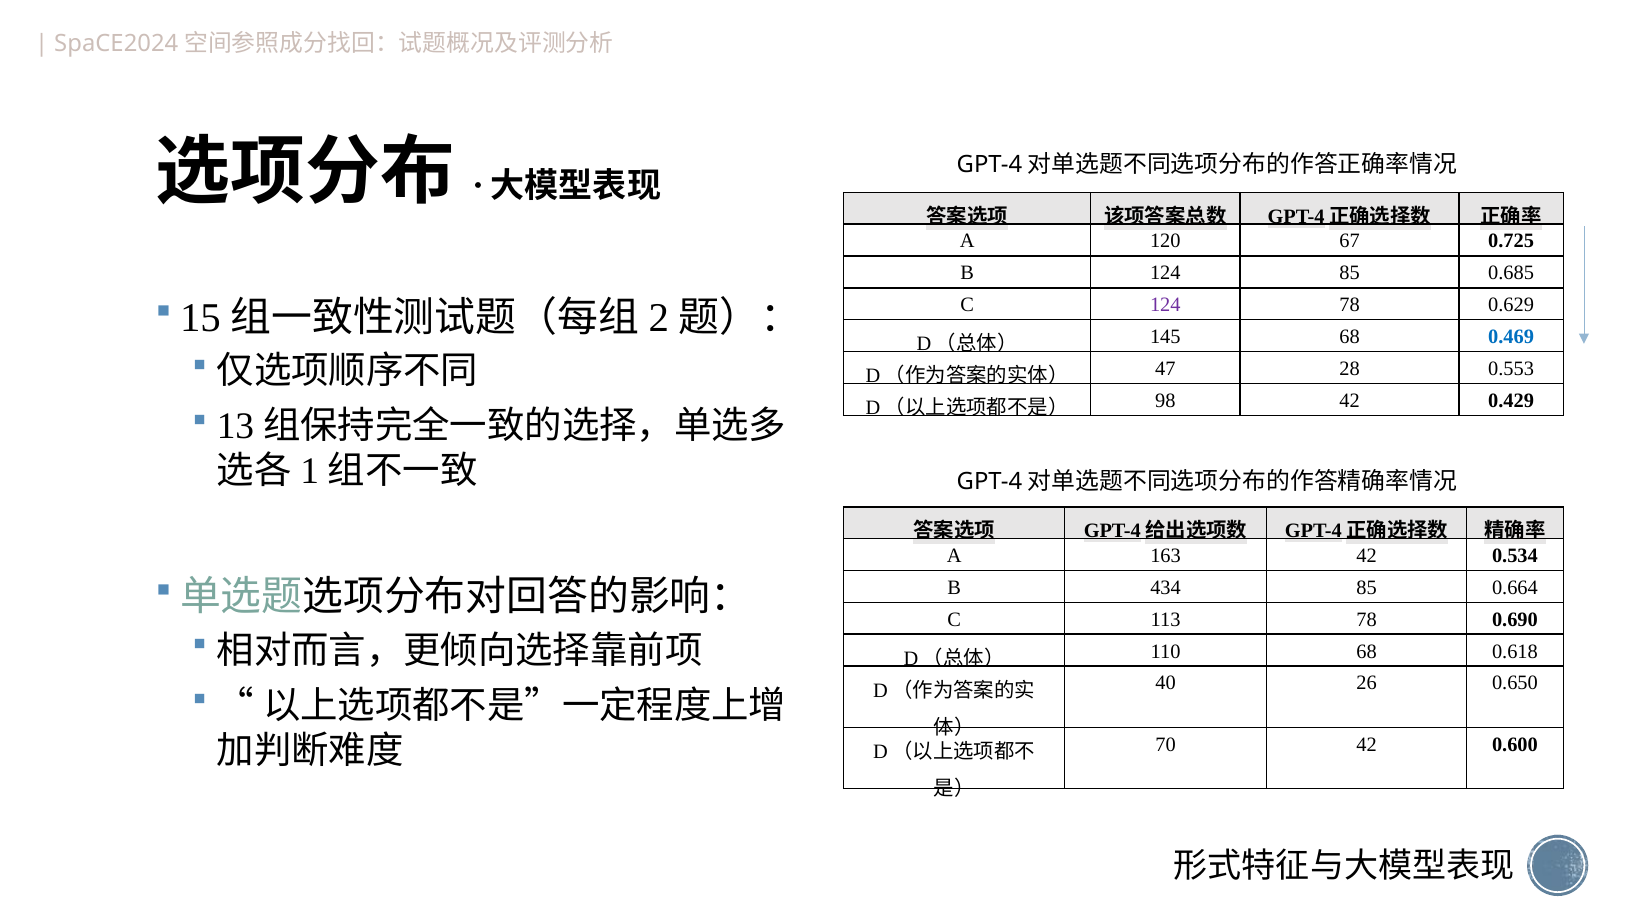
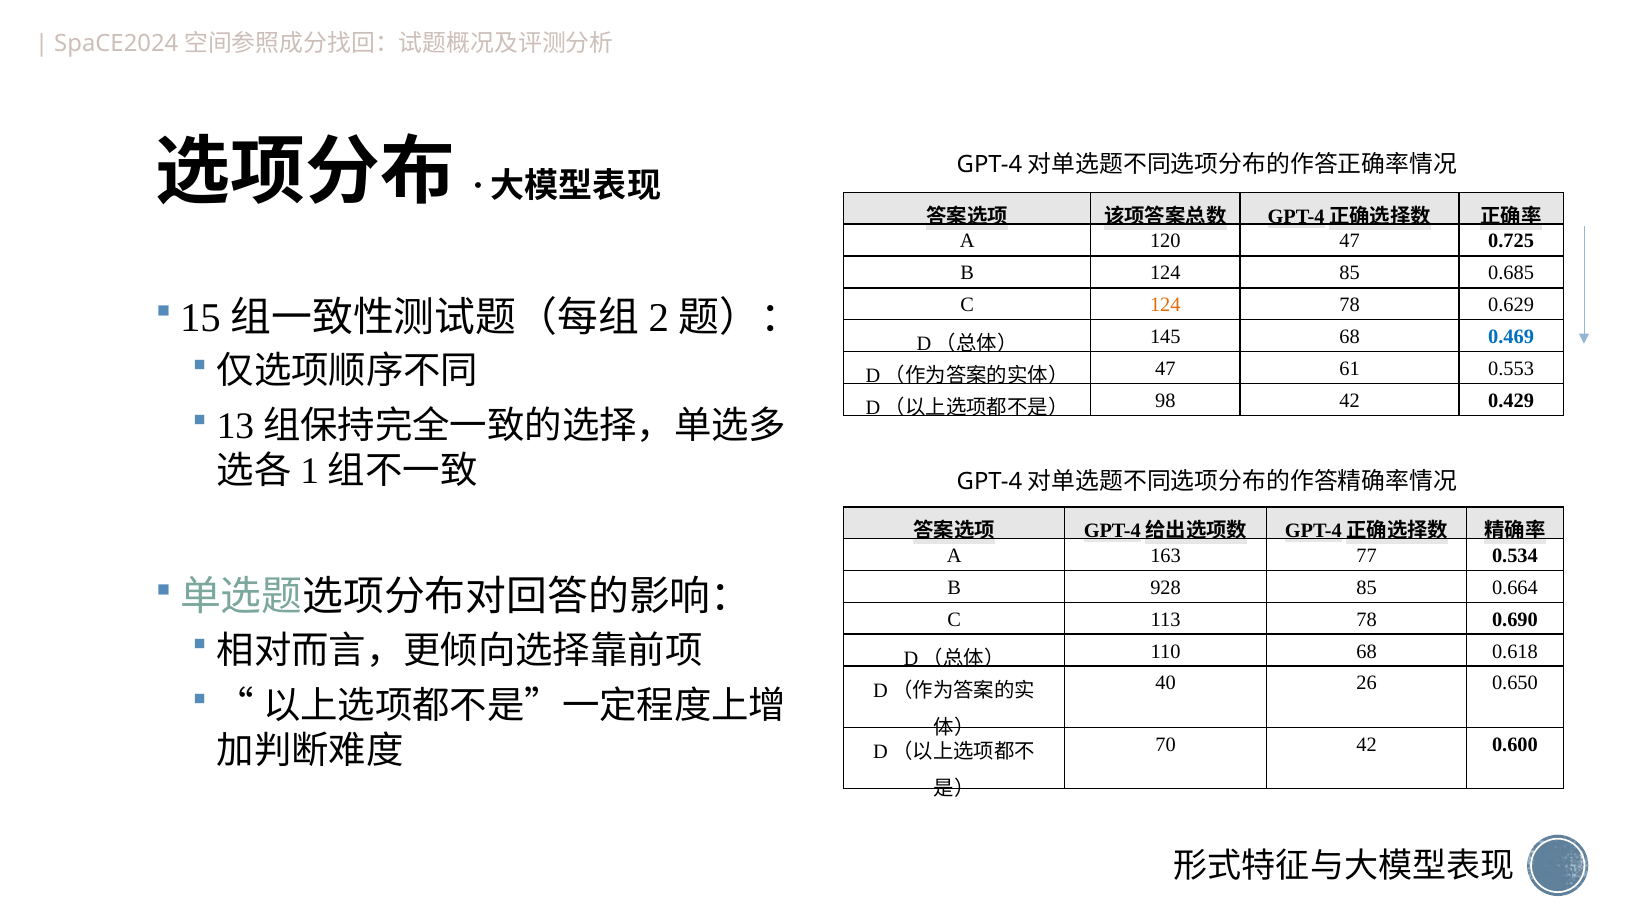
120 67: 67 -> 47
124 at (1165, 305) colour: purple -> orange
28: 28 -> 61
163 42: 42 -> 77
434: 434 -> 928
